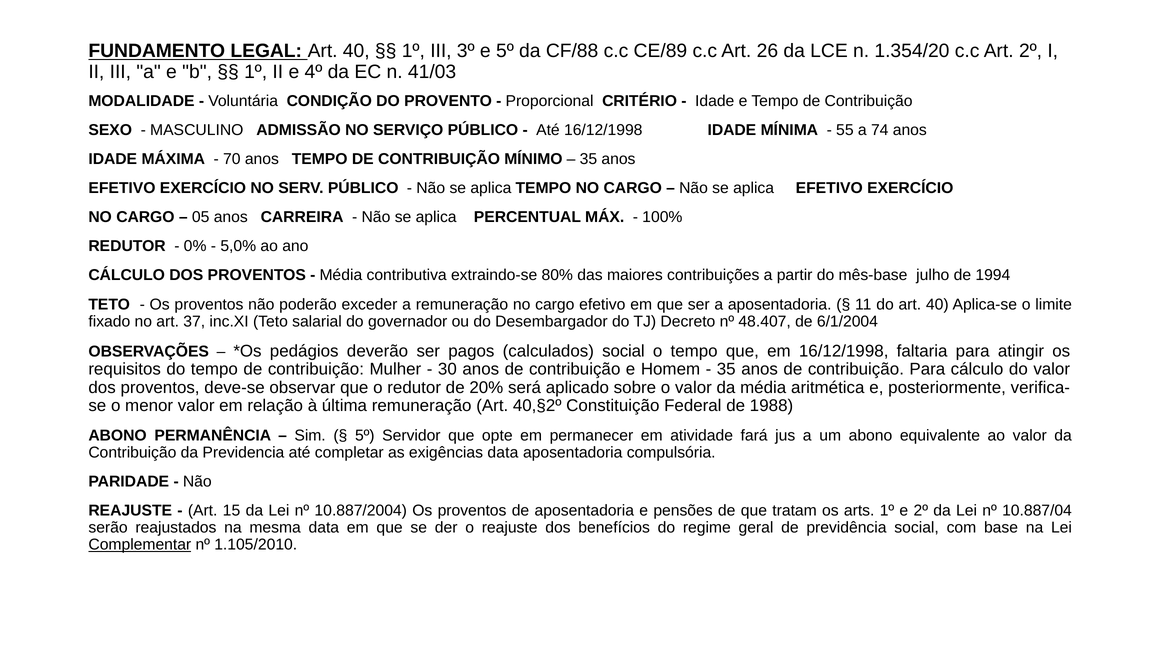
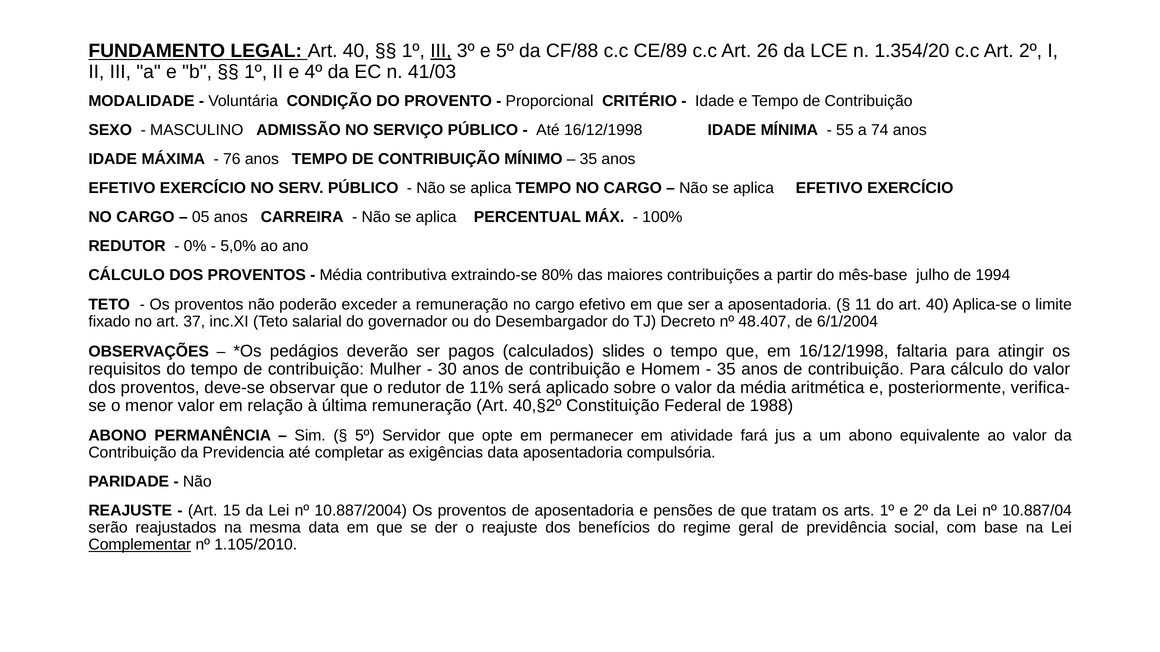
III at (441, 51) underline: none -> present
70: 70 -> 76
calculados social: social -> slides
20%: 20% -> 11%
